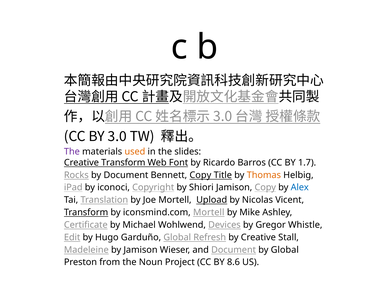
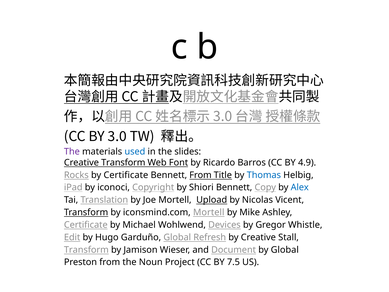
used colour: orange -> blue
1.7: 1.7 -> 4.9
by Document: Document -> Certificate
Bennett Copy: Copy -> From
Thomas colour: orange -> blue
Shiori Jamison: Jamison -> Bennett
Madeleine at (86, 250): Madeleine -> Transform
8.6: 8.6 -> 7.5
